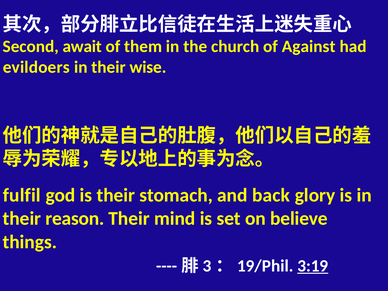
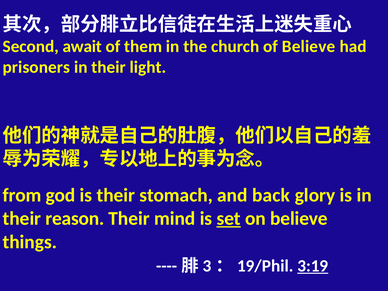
of Against: Against -> Believe
evildoers: evildoers -> prisoners
wise: wise -> light
fulfil: fulfil -> from
set underline: none -> present
